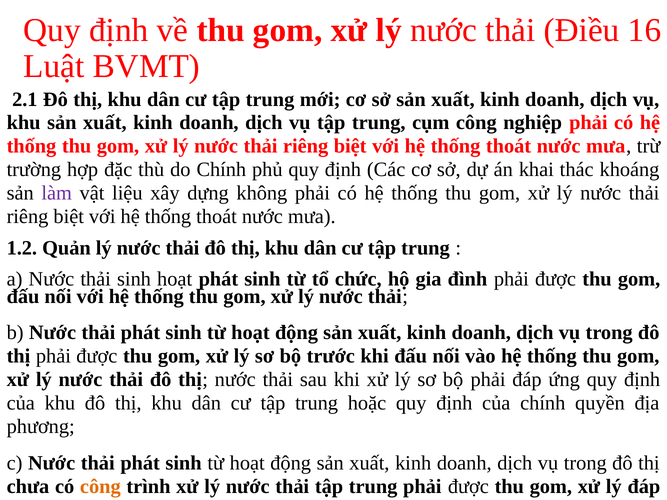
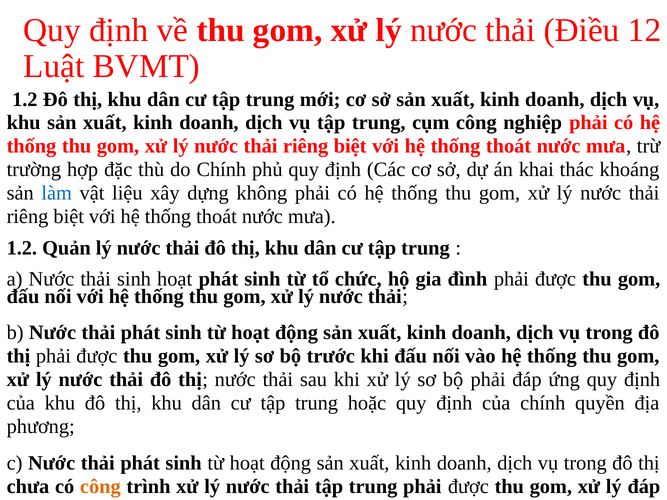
16: 16 -> 12
2.1 at (25, 99): 2.1 -> 1.2
làm colour: purple -> blue
